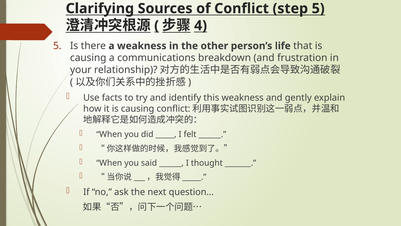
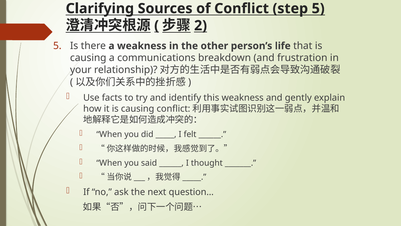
4: 4 -> 2
